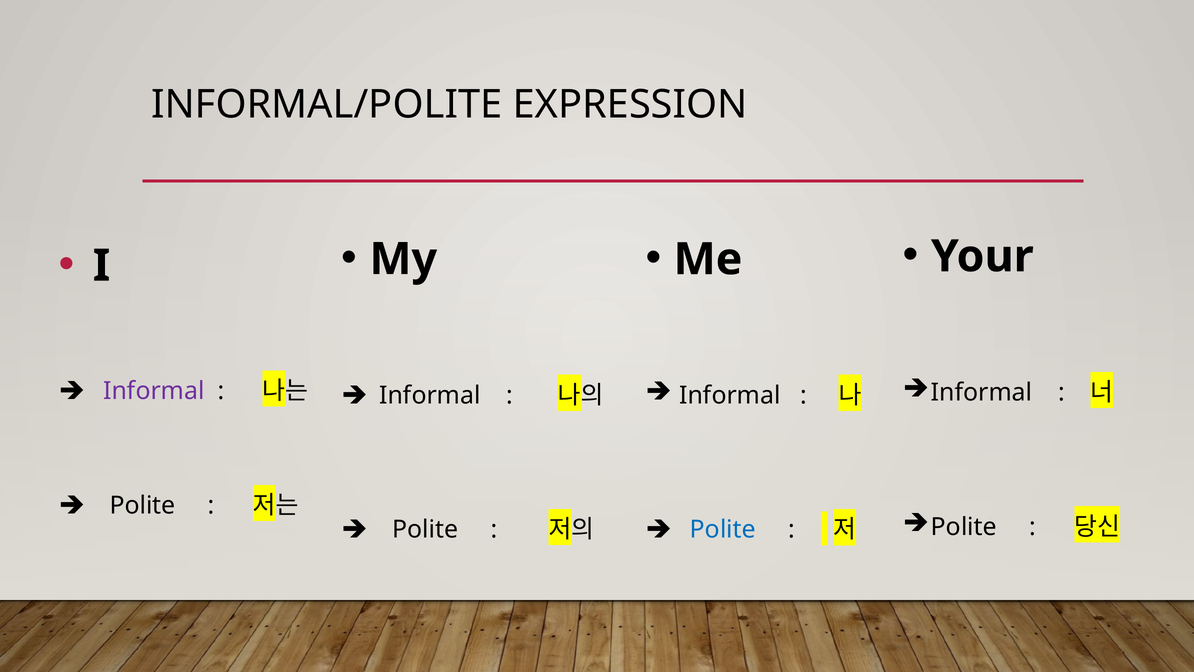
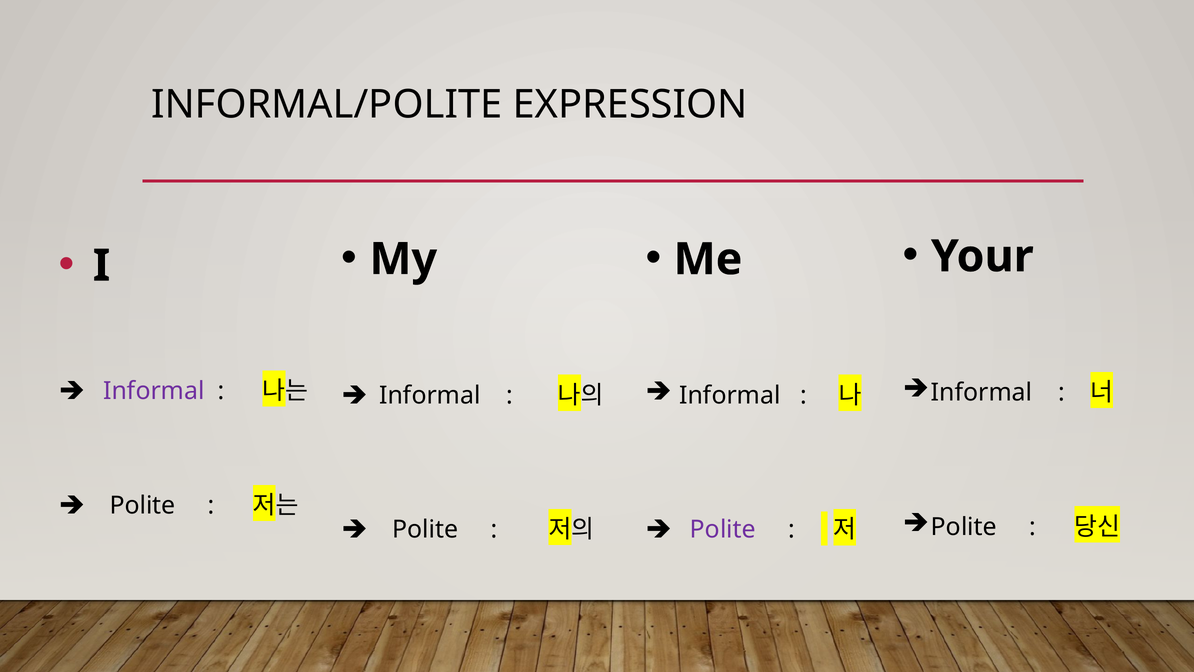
Polite at (723, 529) colour: blue -> purple
